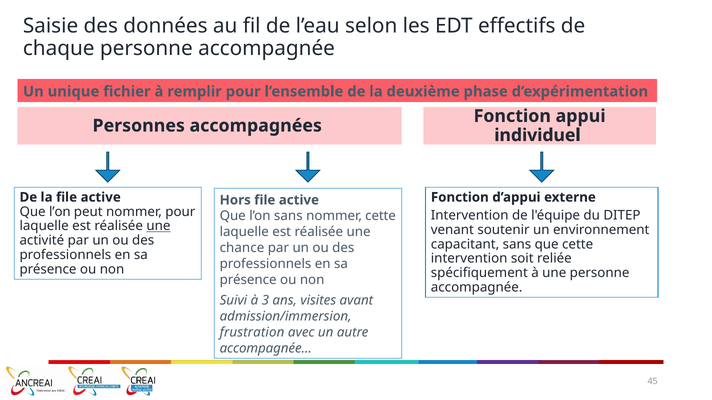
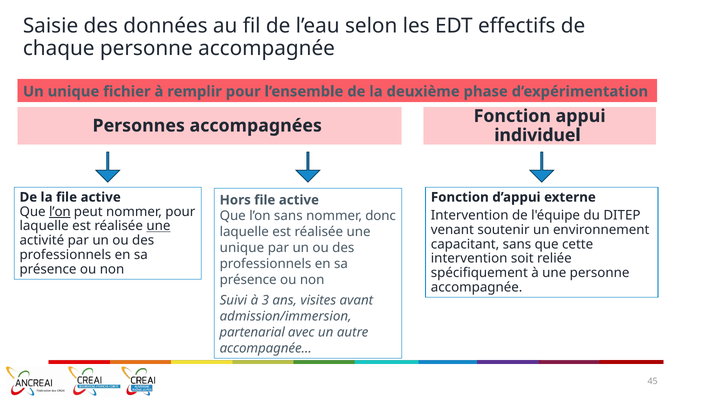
l’on at (60, 212) underline: none -> present
nommer cette: cette -> donc
chance at (242, 248): chance -> unique
frustration: frustration -> partenarial
